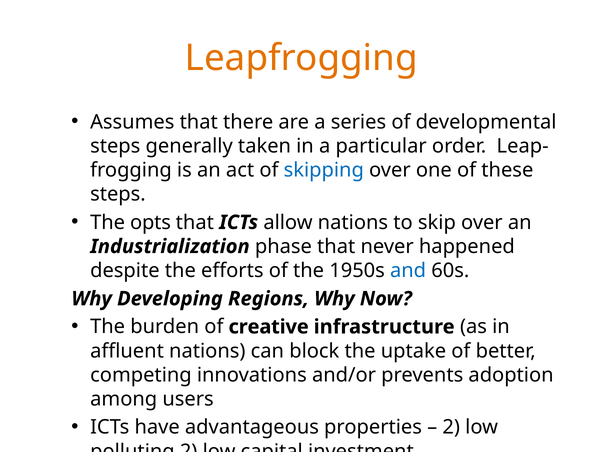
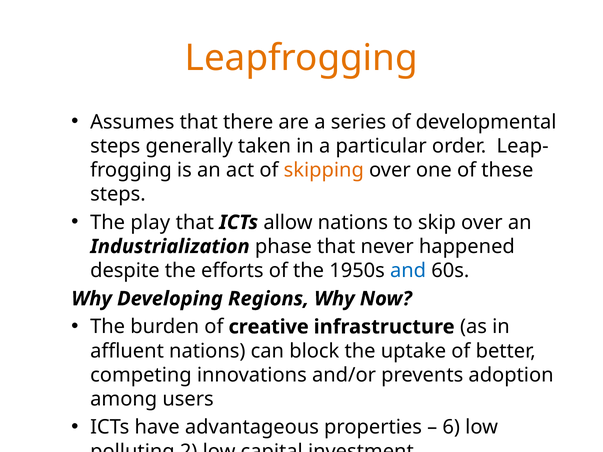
skipping colour: blue -> orange
opts: opts -> play
2 at (451, 428): 2 -> 6
